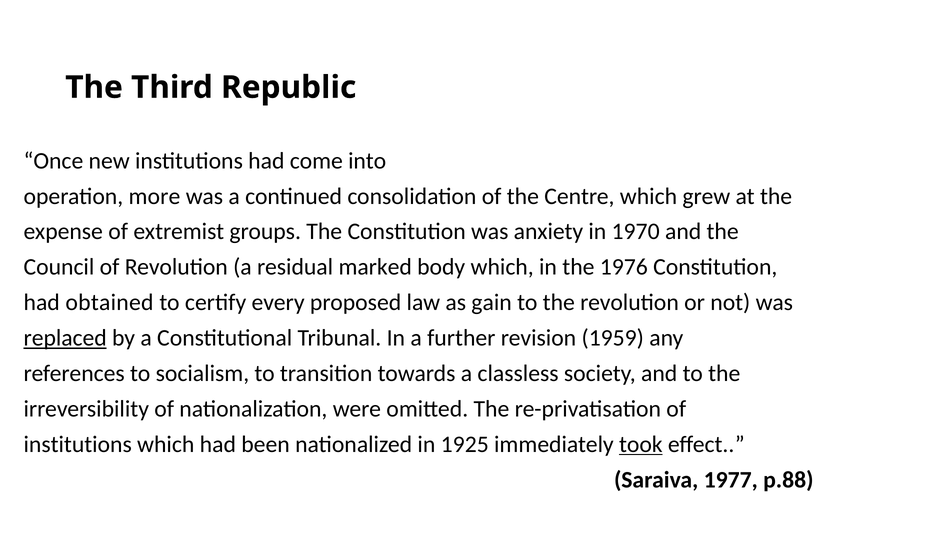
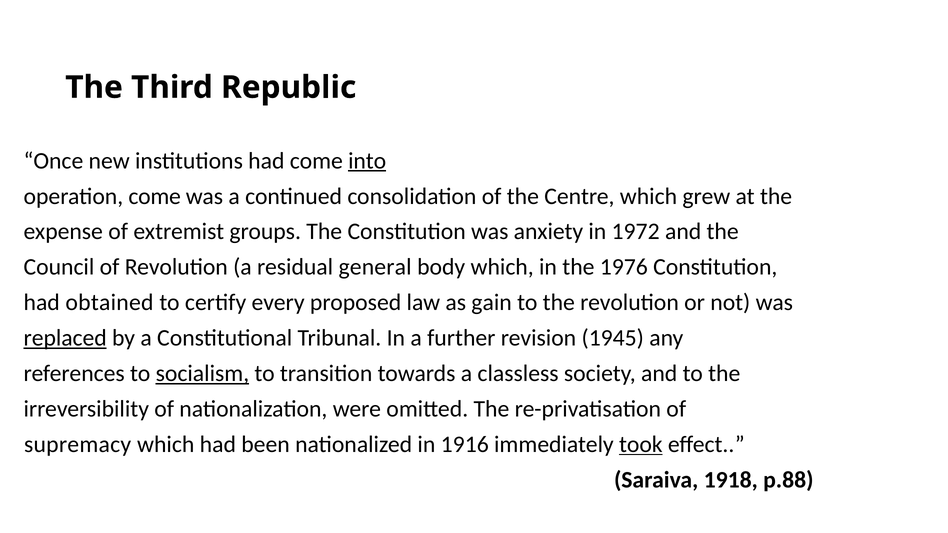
into underline: none -> present
operation more: more -> come
1970: 1970 -> 1972
marked: marked -> general
1959: 1959 -> 1945
socialism underline: none -> present
institutions at (78, 445): institutions -> supremacy
1925: 1925 -> 1916
1977: 1977 -> 1918
